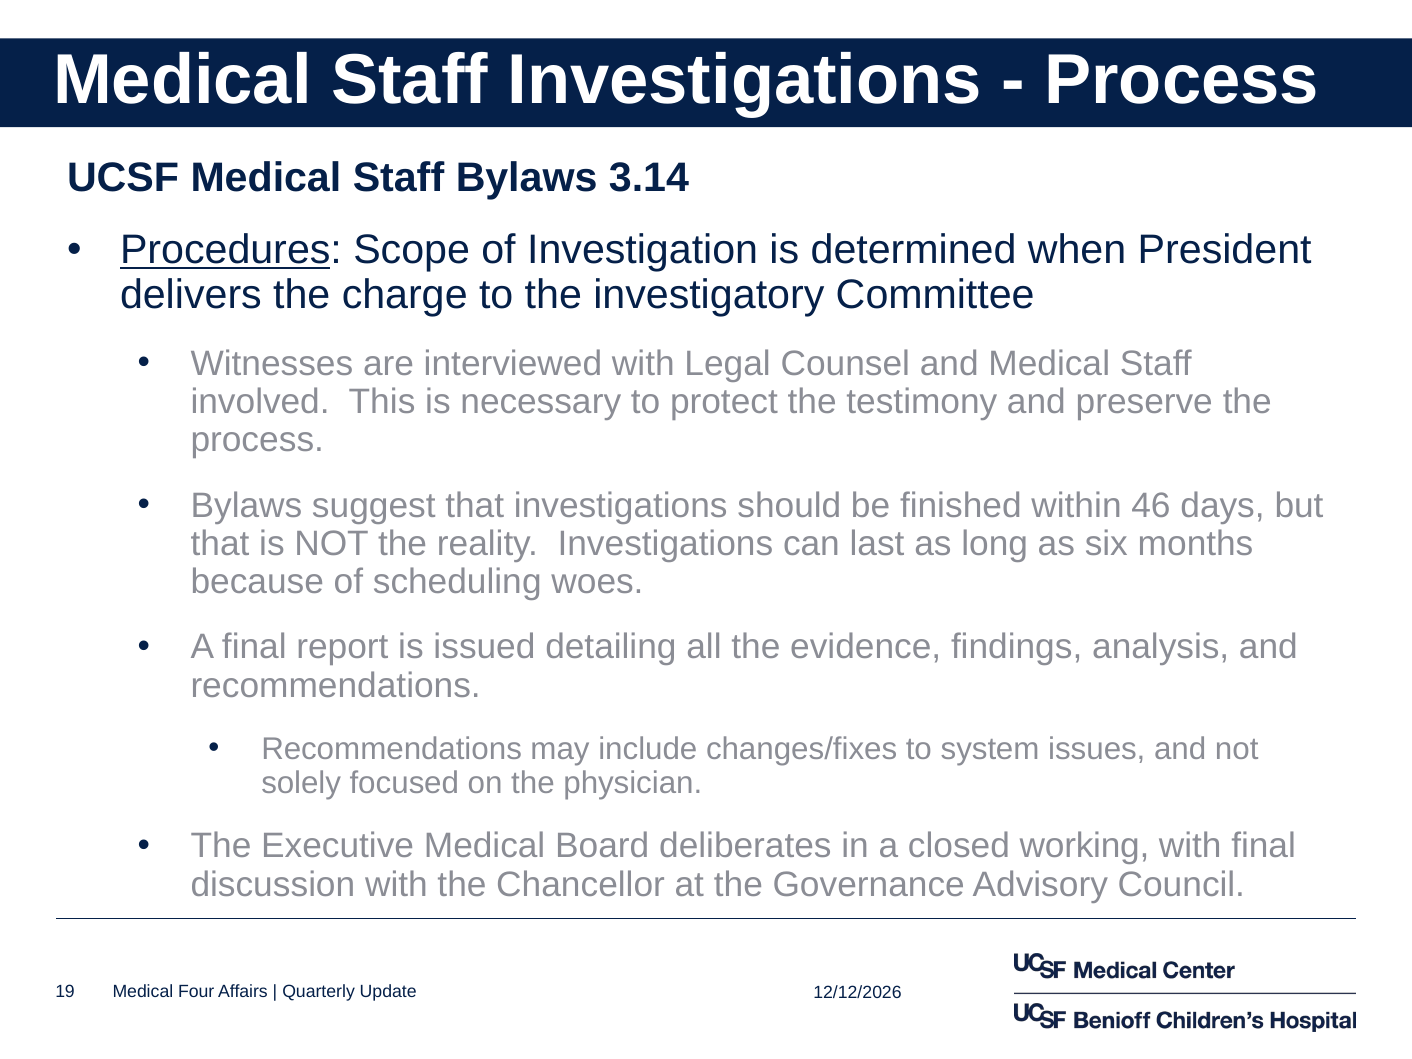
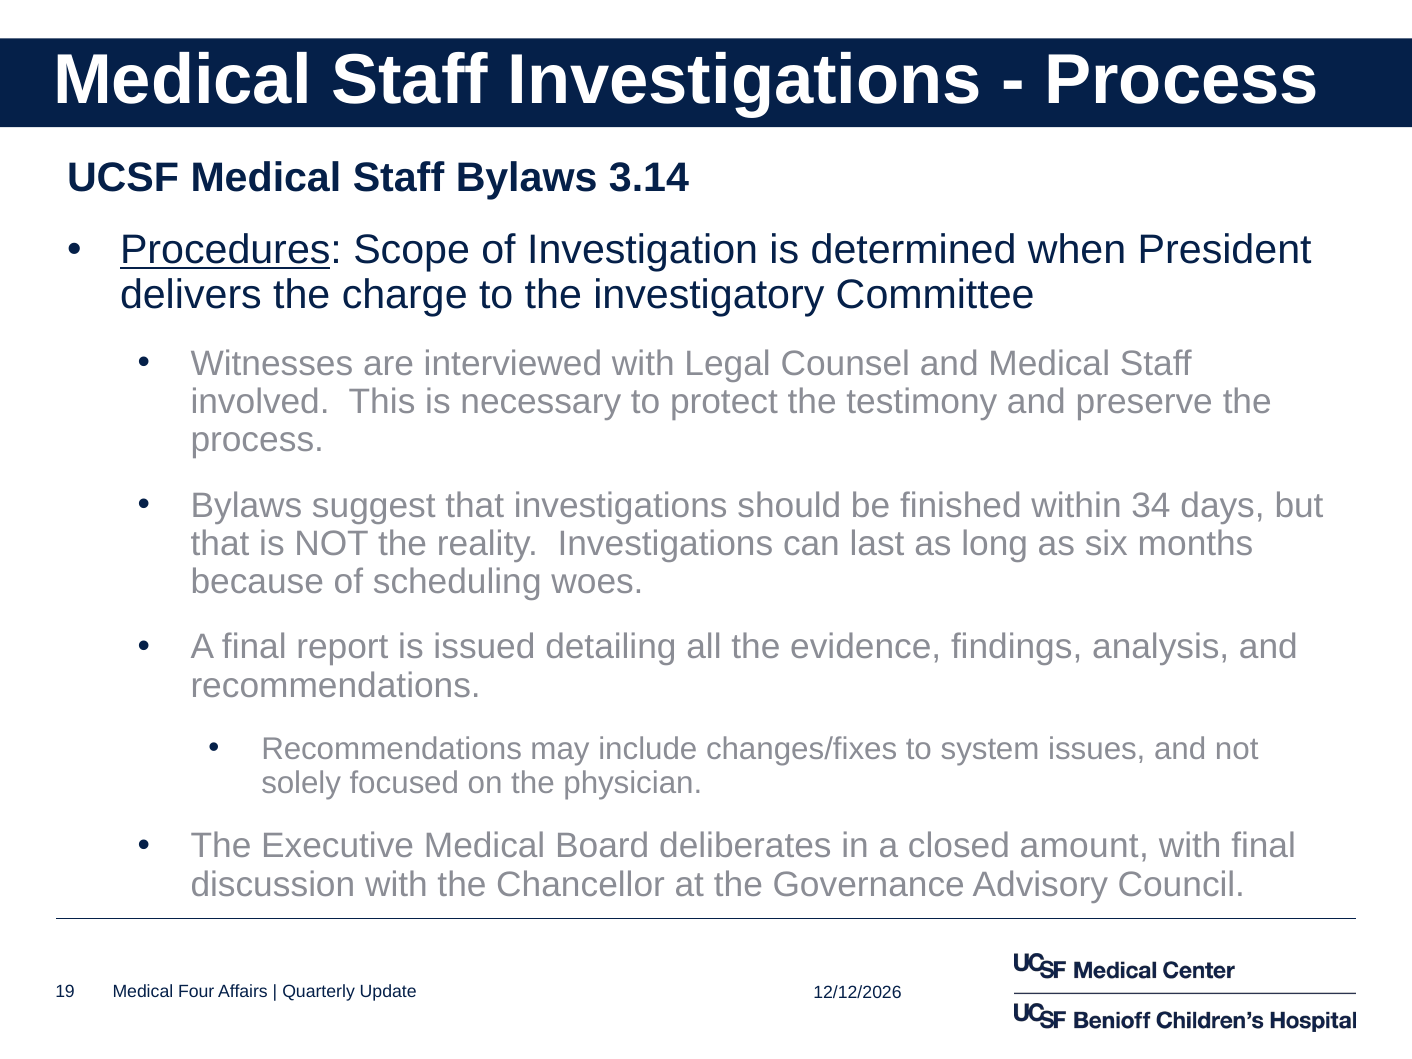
46: 46 -> 34
working: working -> amount
